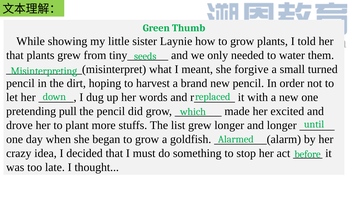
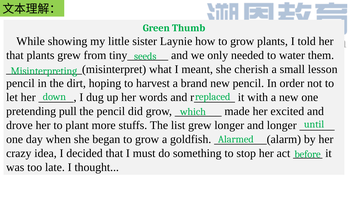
forgive: forgive -> cherish
turned: turned -> lesson
